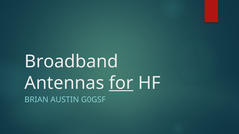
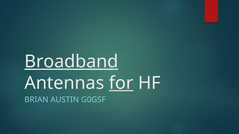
Broadband underline: none -> present
